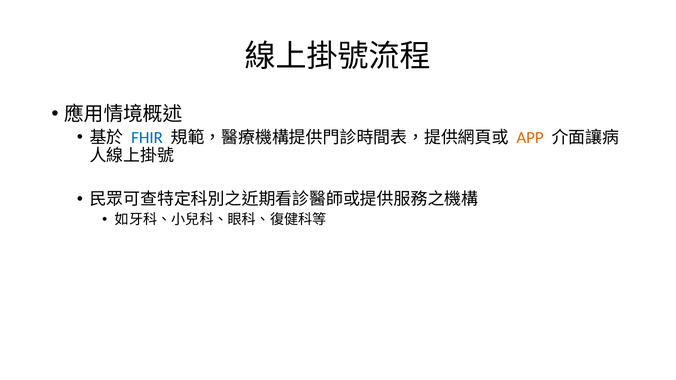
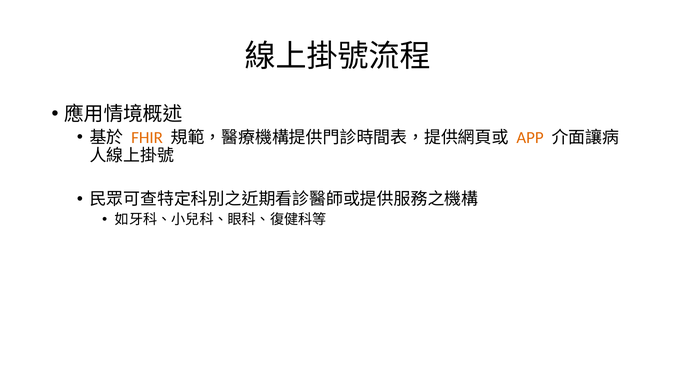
FHIR colour: blue -> orange
